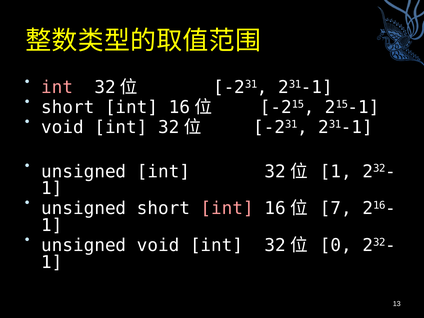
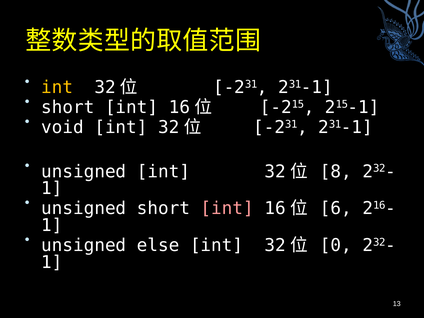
int at (57, 87) colour: pink -> yellow
1 at (336, 172): 1 -> 8
7: 7 -> 6
unsigned void: void -> else
